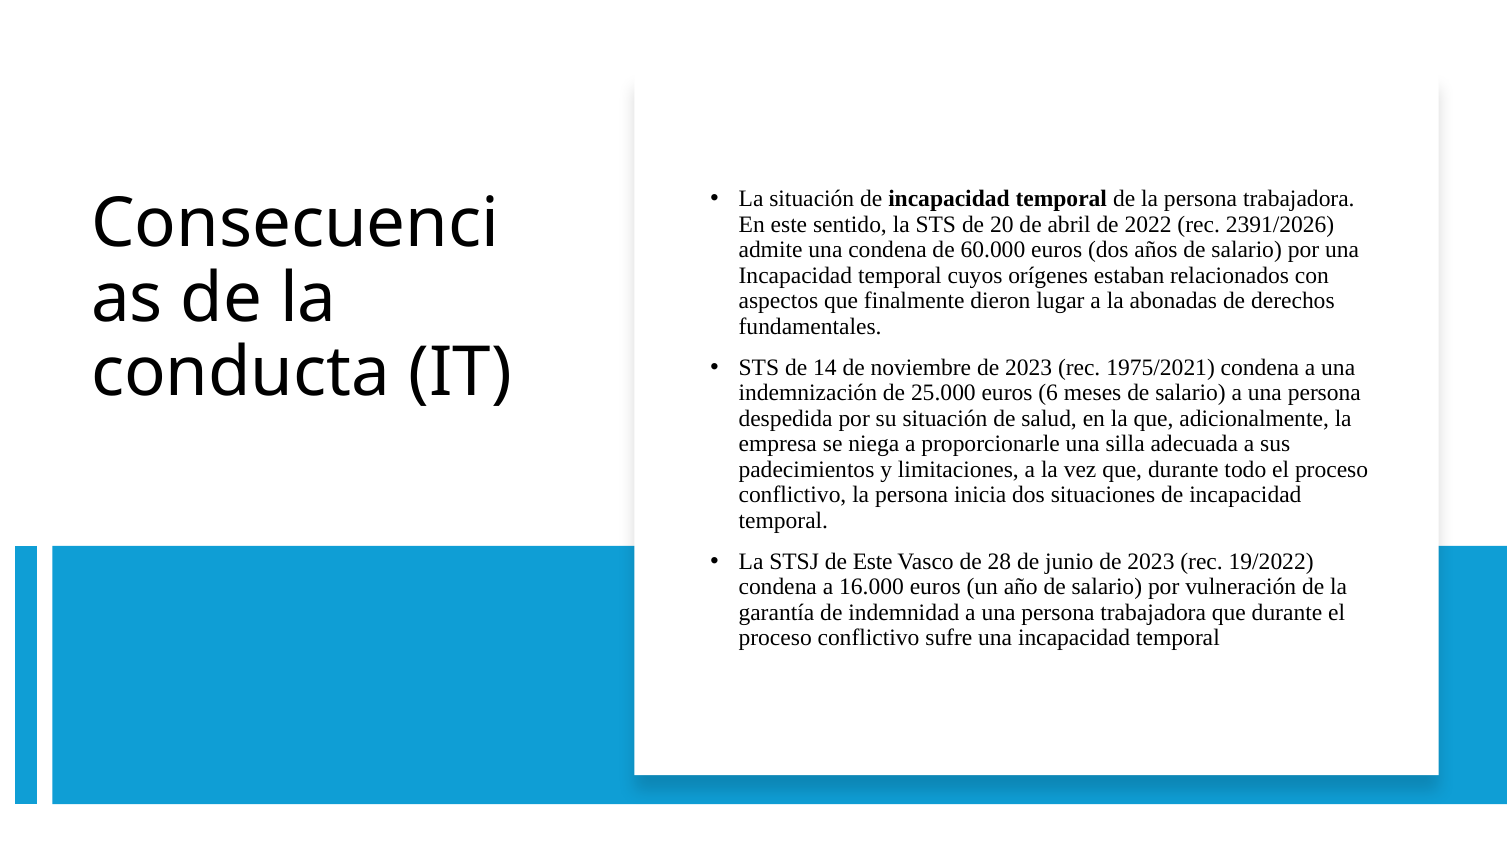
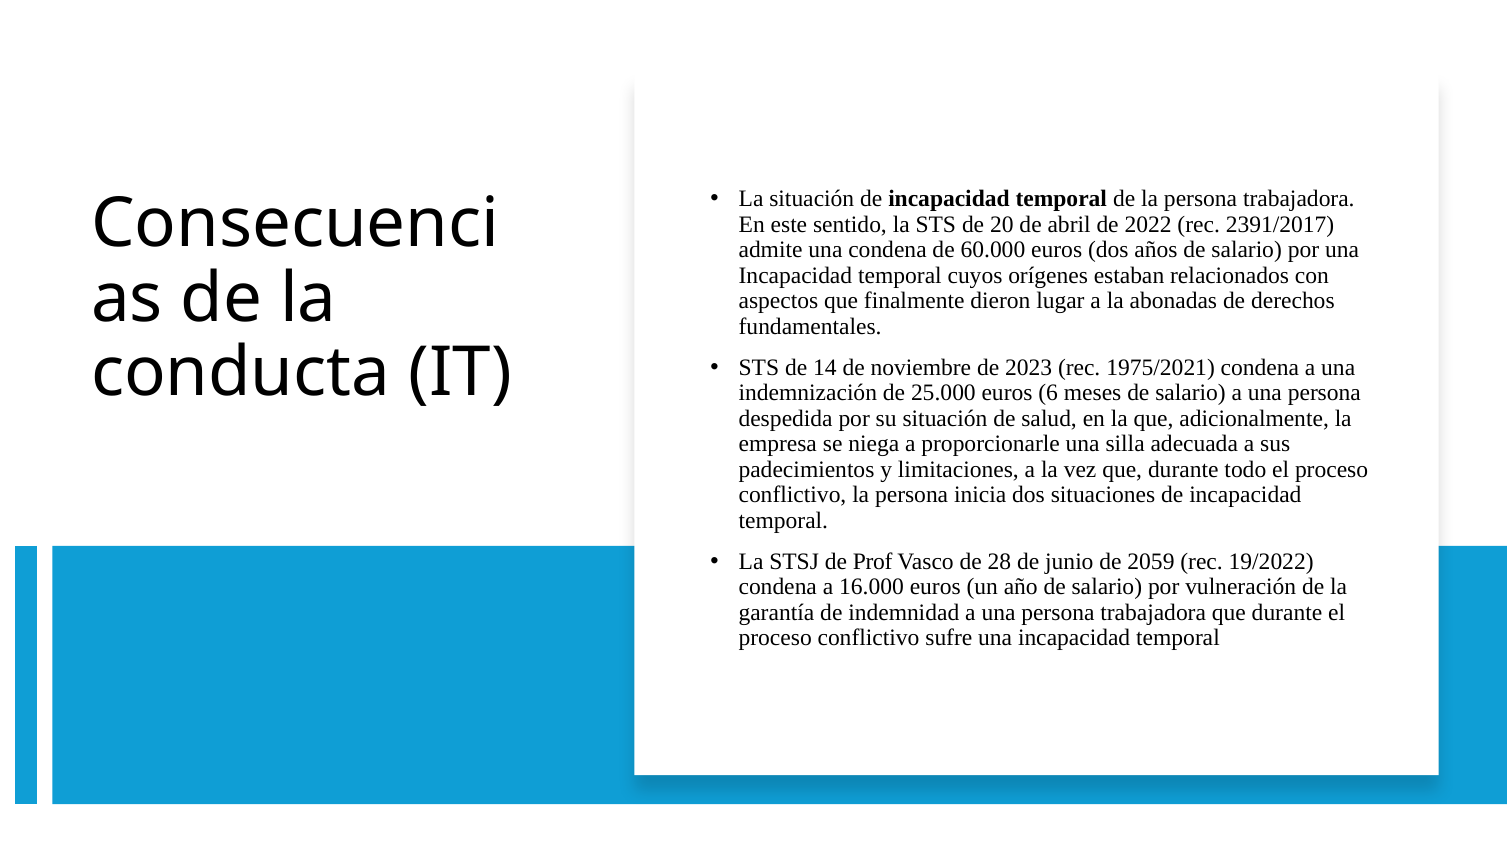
2391/2026: 2391/2026 -> 2391/2017
de Este: Este -> Prof
junio de 2023: 2023 -> 2059
